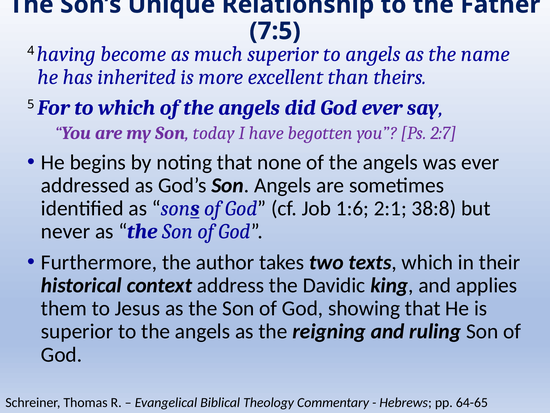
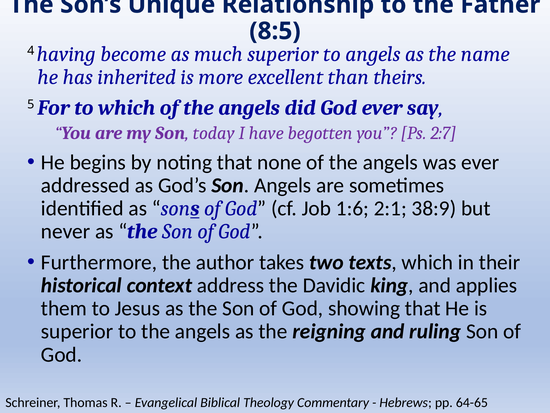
7:5: 7:5 -> 8:5
38:8: 38:8 -> 38:9
